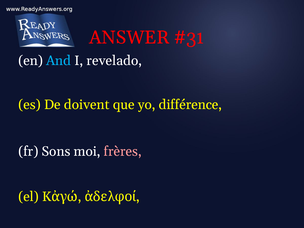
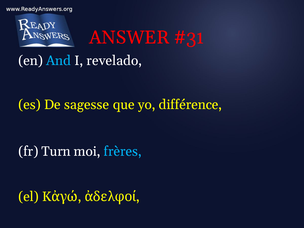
doivent: doivent -> sagesse
Sons: Sons -> Turn
frères colour: pink -> light blue
